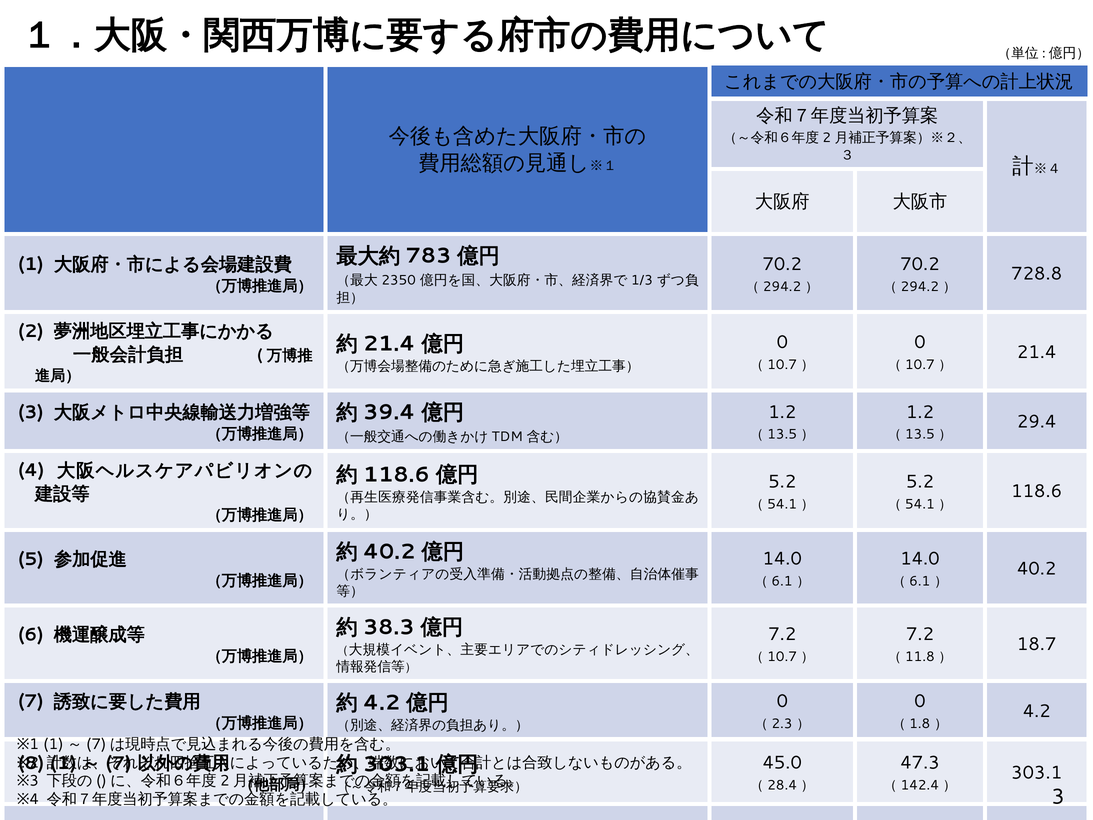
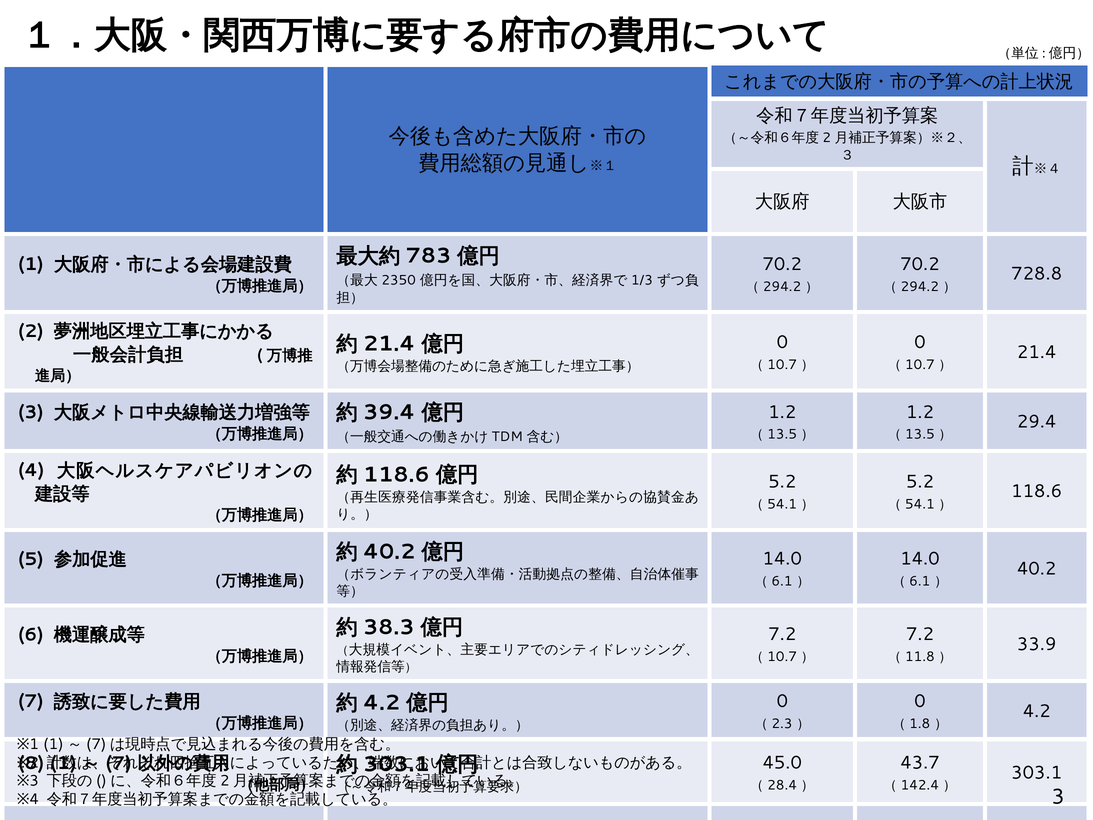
18.7: 18.7 -> 33.9
47.3: 47.3 -> 43.7
